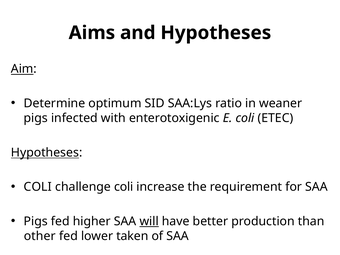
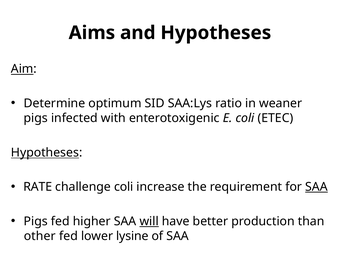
COLI at (38, 187): COLI -> RATE
SAA at (316, 187) underline: none -> present
taken: taken -> lysine
